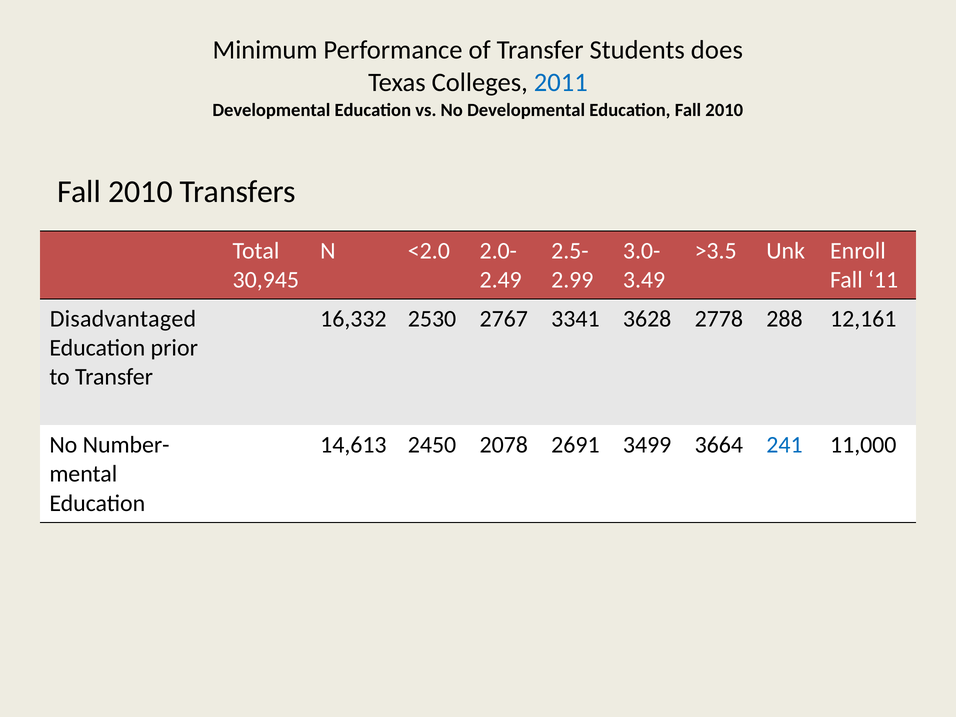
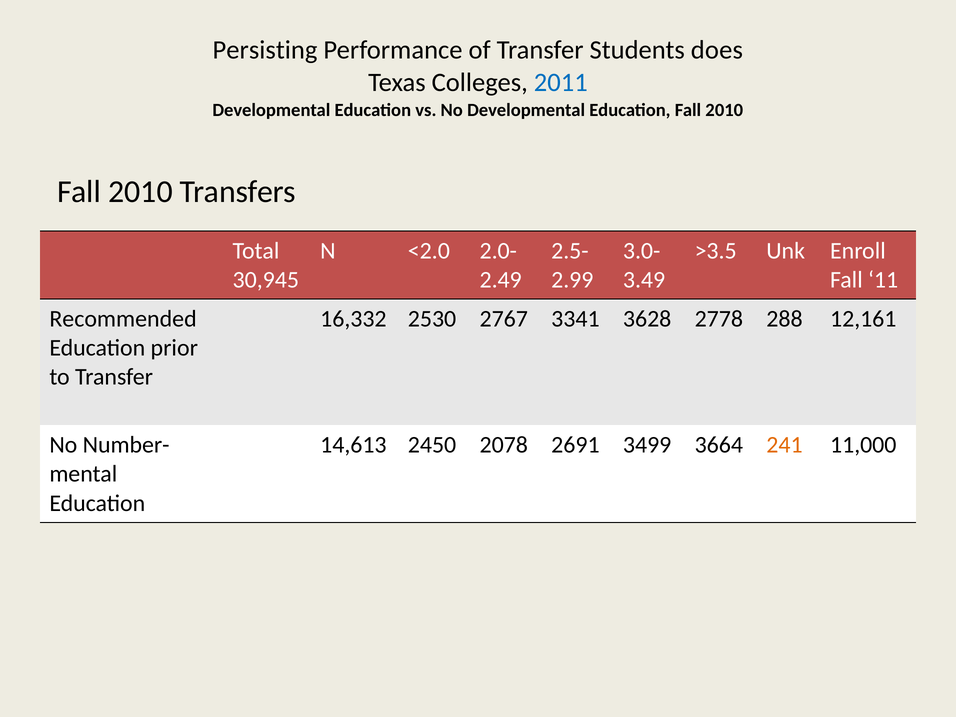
Minimum: Minimum -> Persisting
Disadvantaged: Disadvantaged -> Recommended
241 colour: blue -> orange
